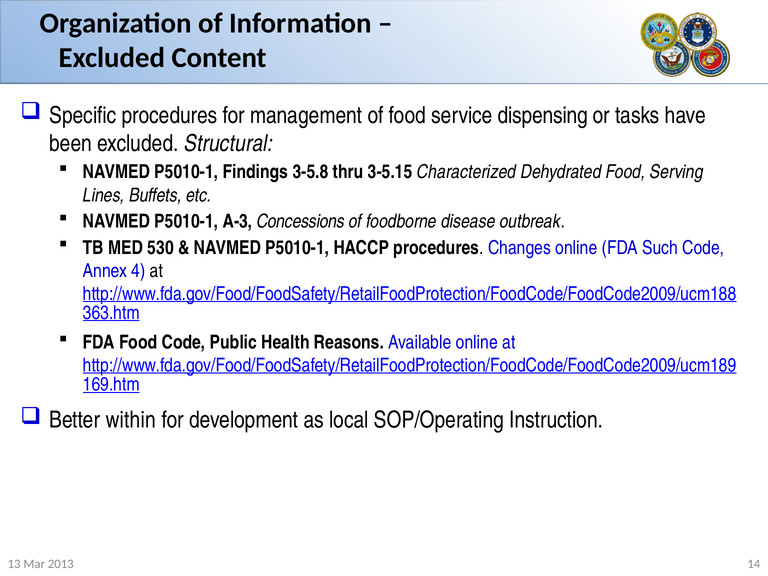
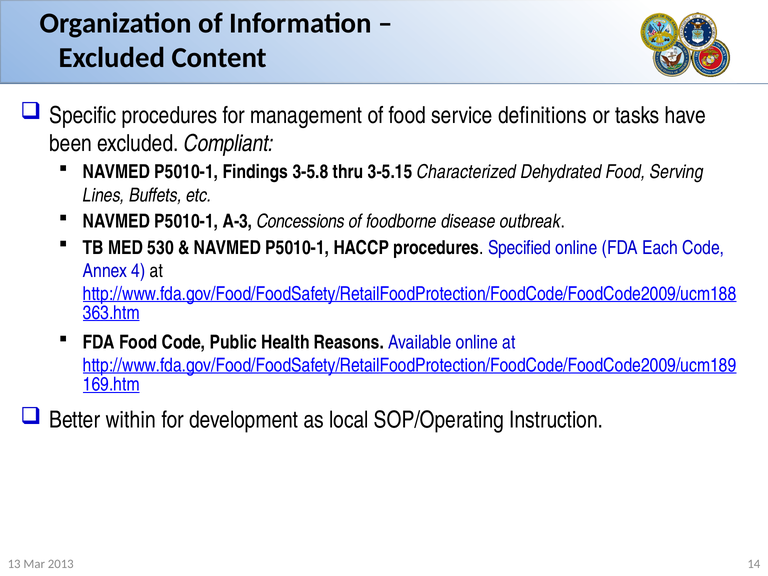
dispensing: dispensing -> definitions
Structural: Structural -> Compliant
Changes: Changes -> Specified
Such: Such -> Each
